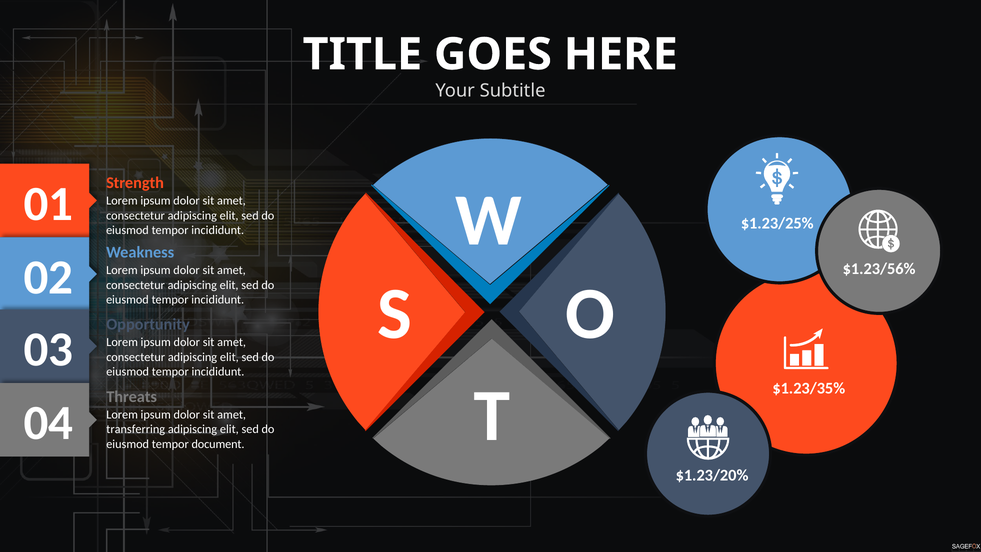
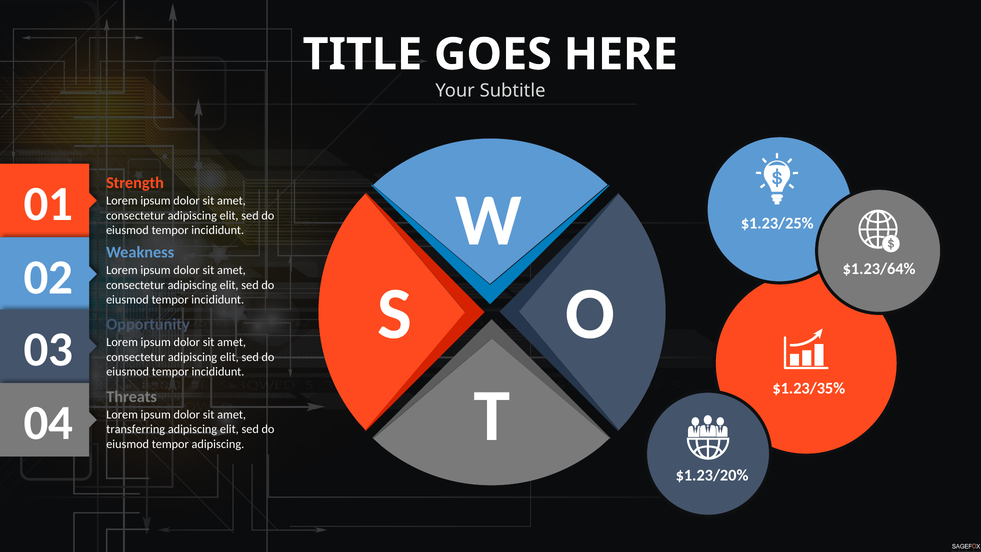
$1.23/56%: $1.23/56% -> $1.23/64%
tempor document: document -> adipiscing
